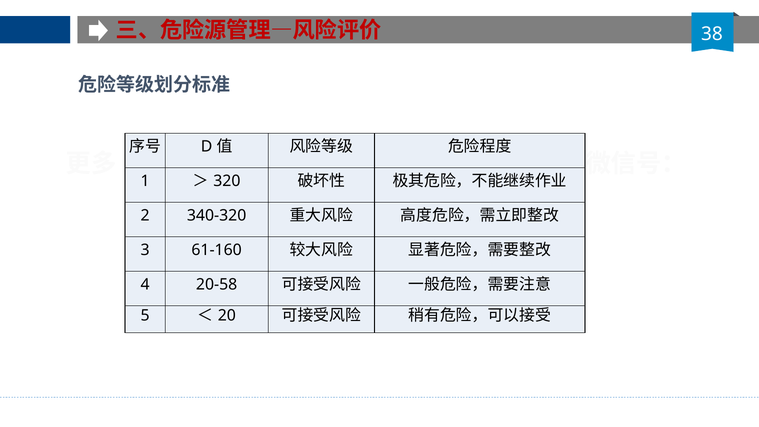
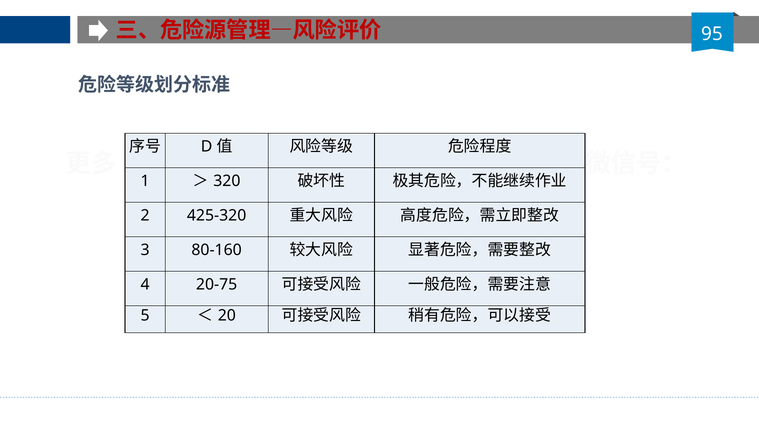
38: 38 -> 95
340-320: 340-320 -> 425-320
61-160: 61-160 -> 80-160
20-58: 20-58 -> 20-75
